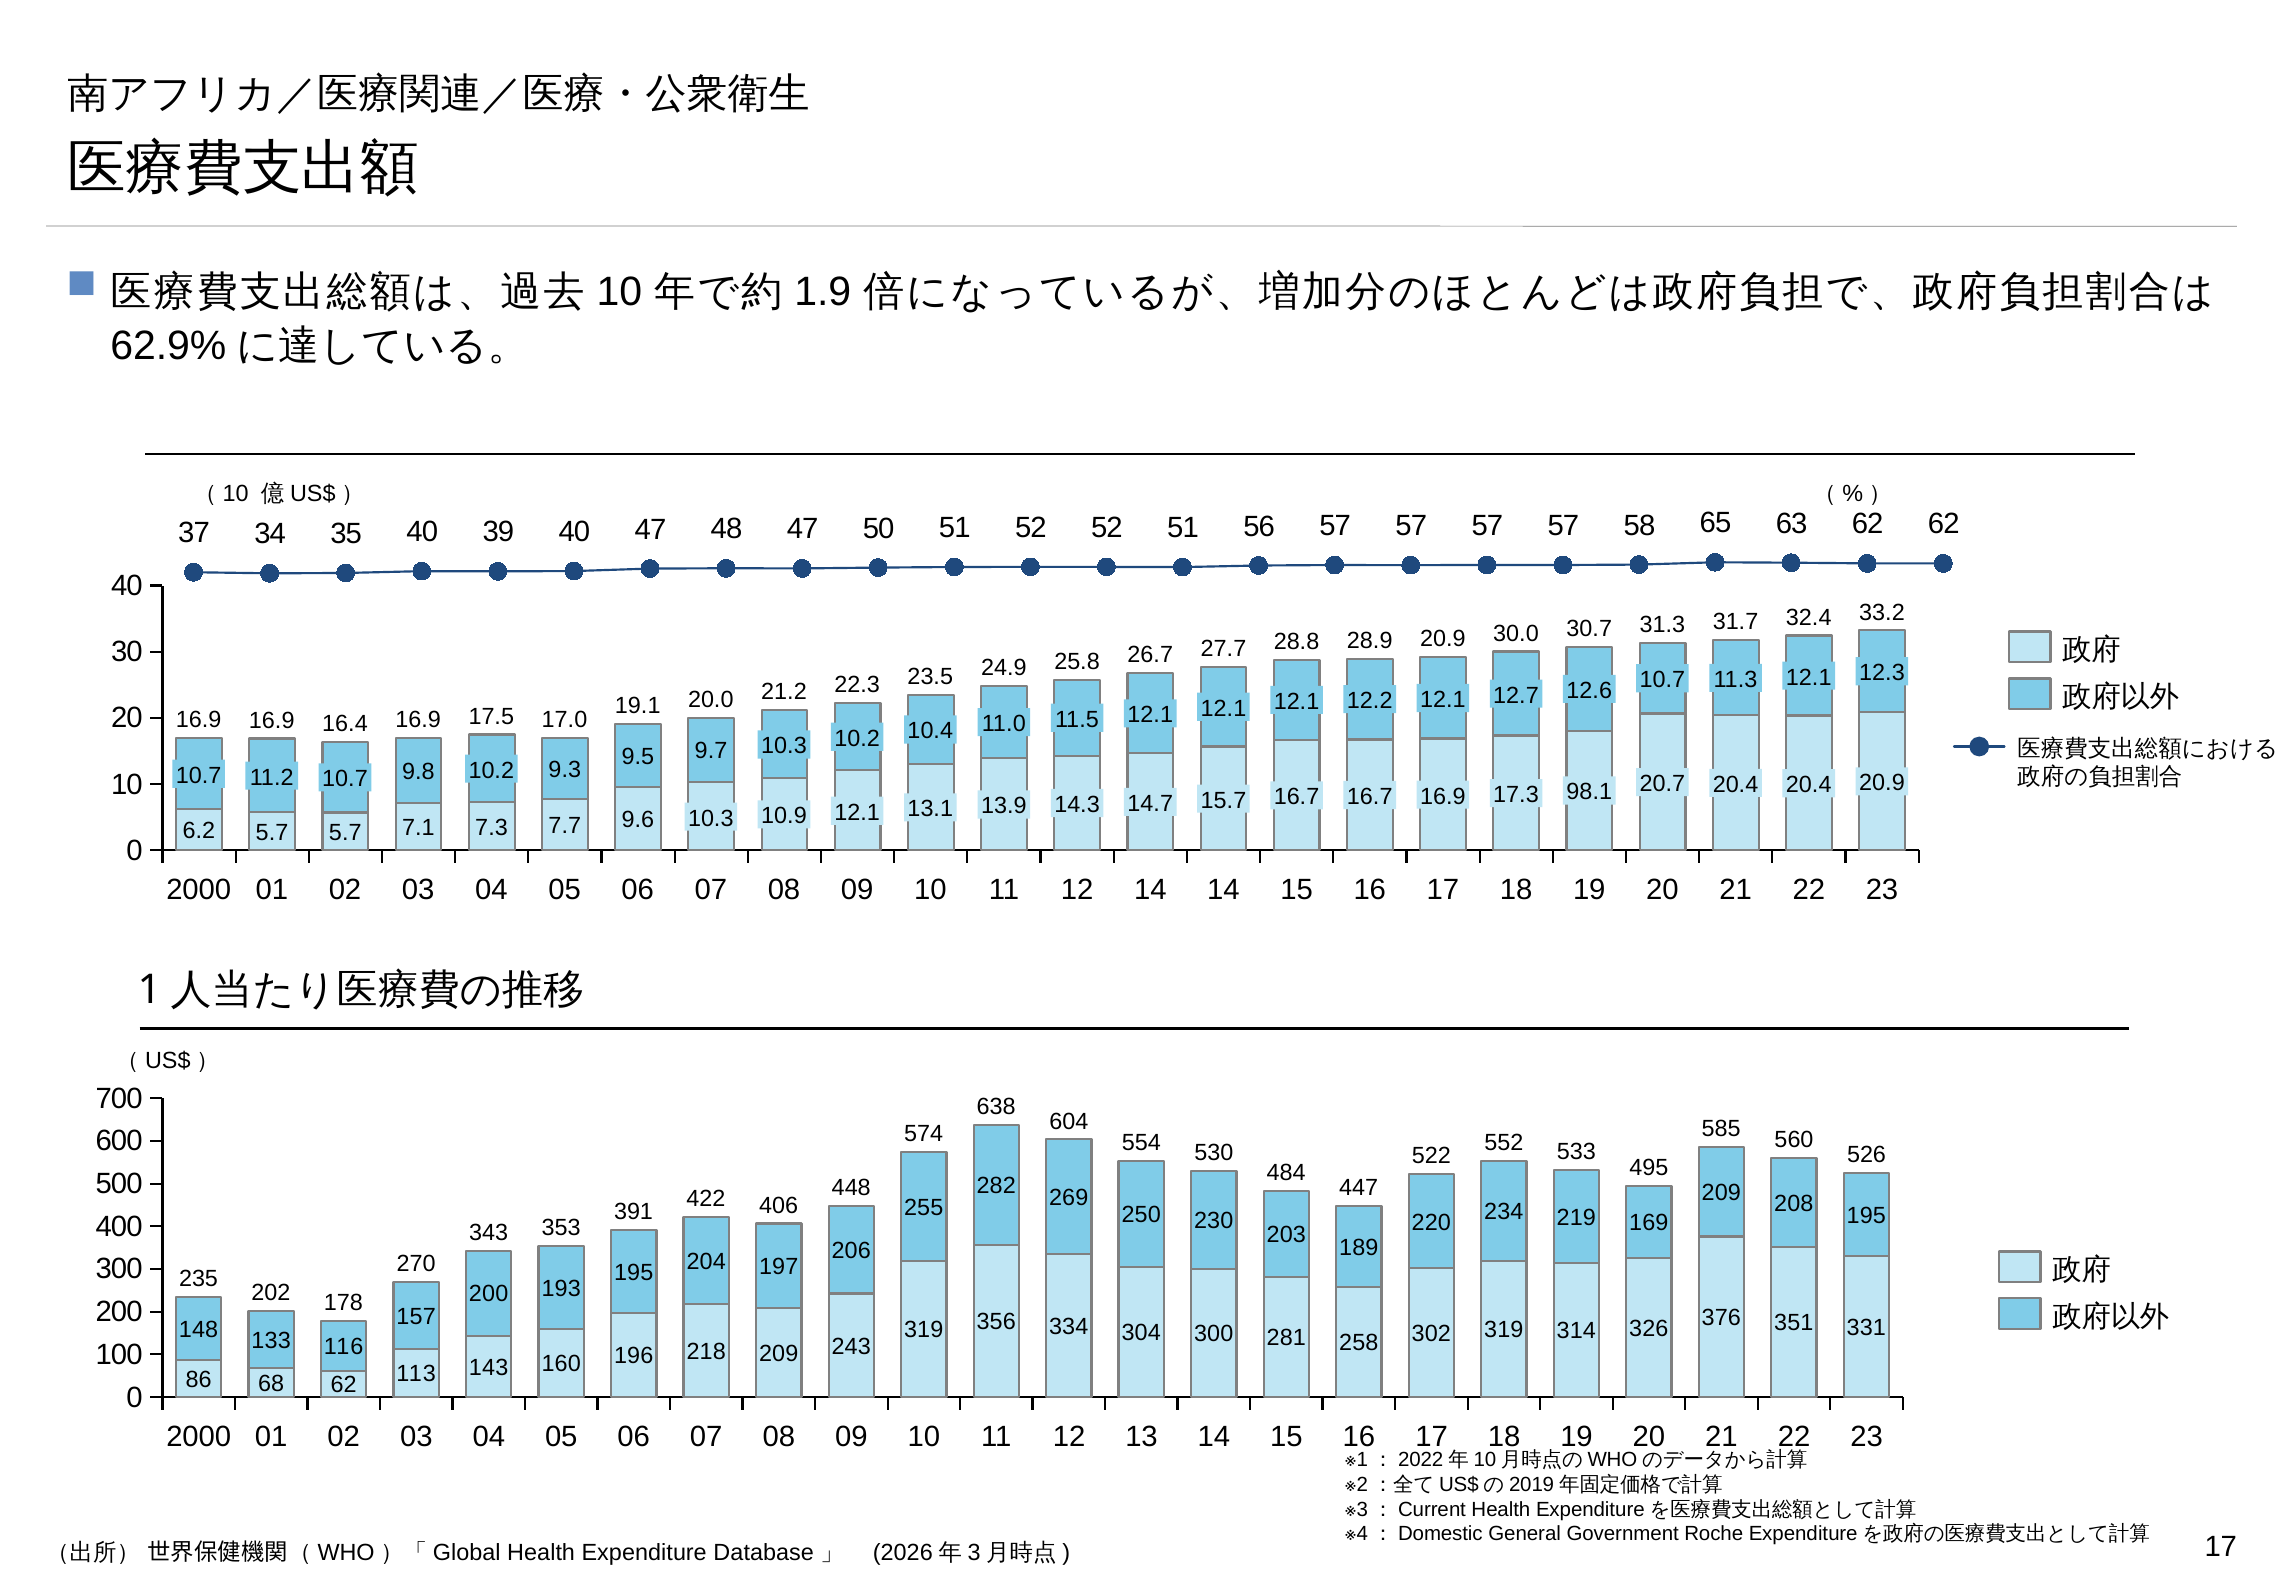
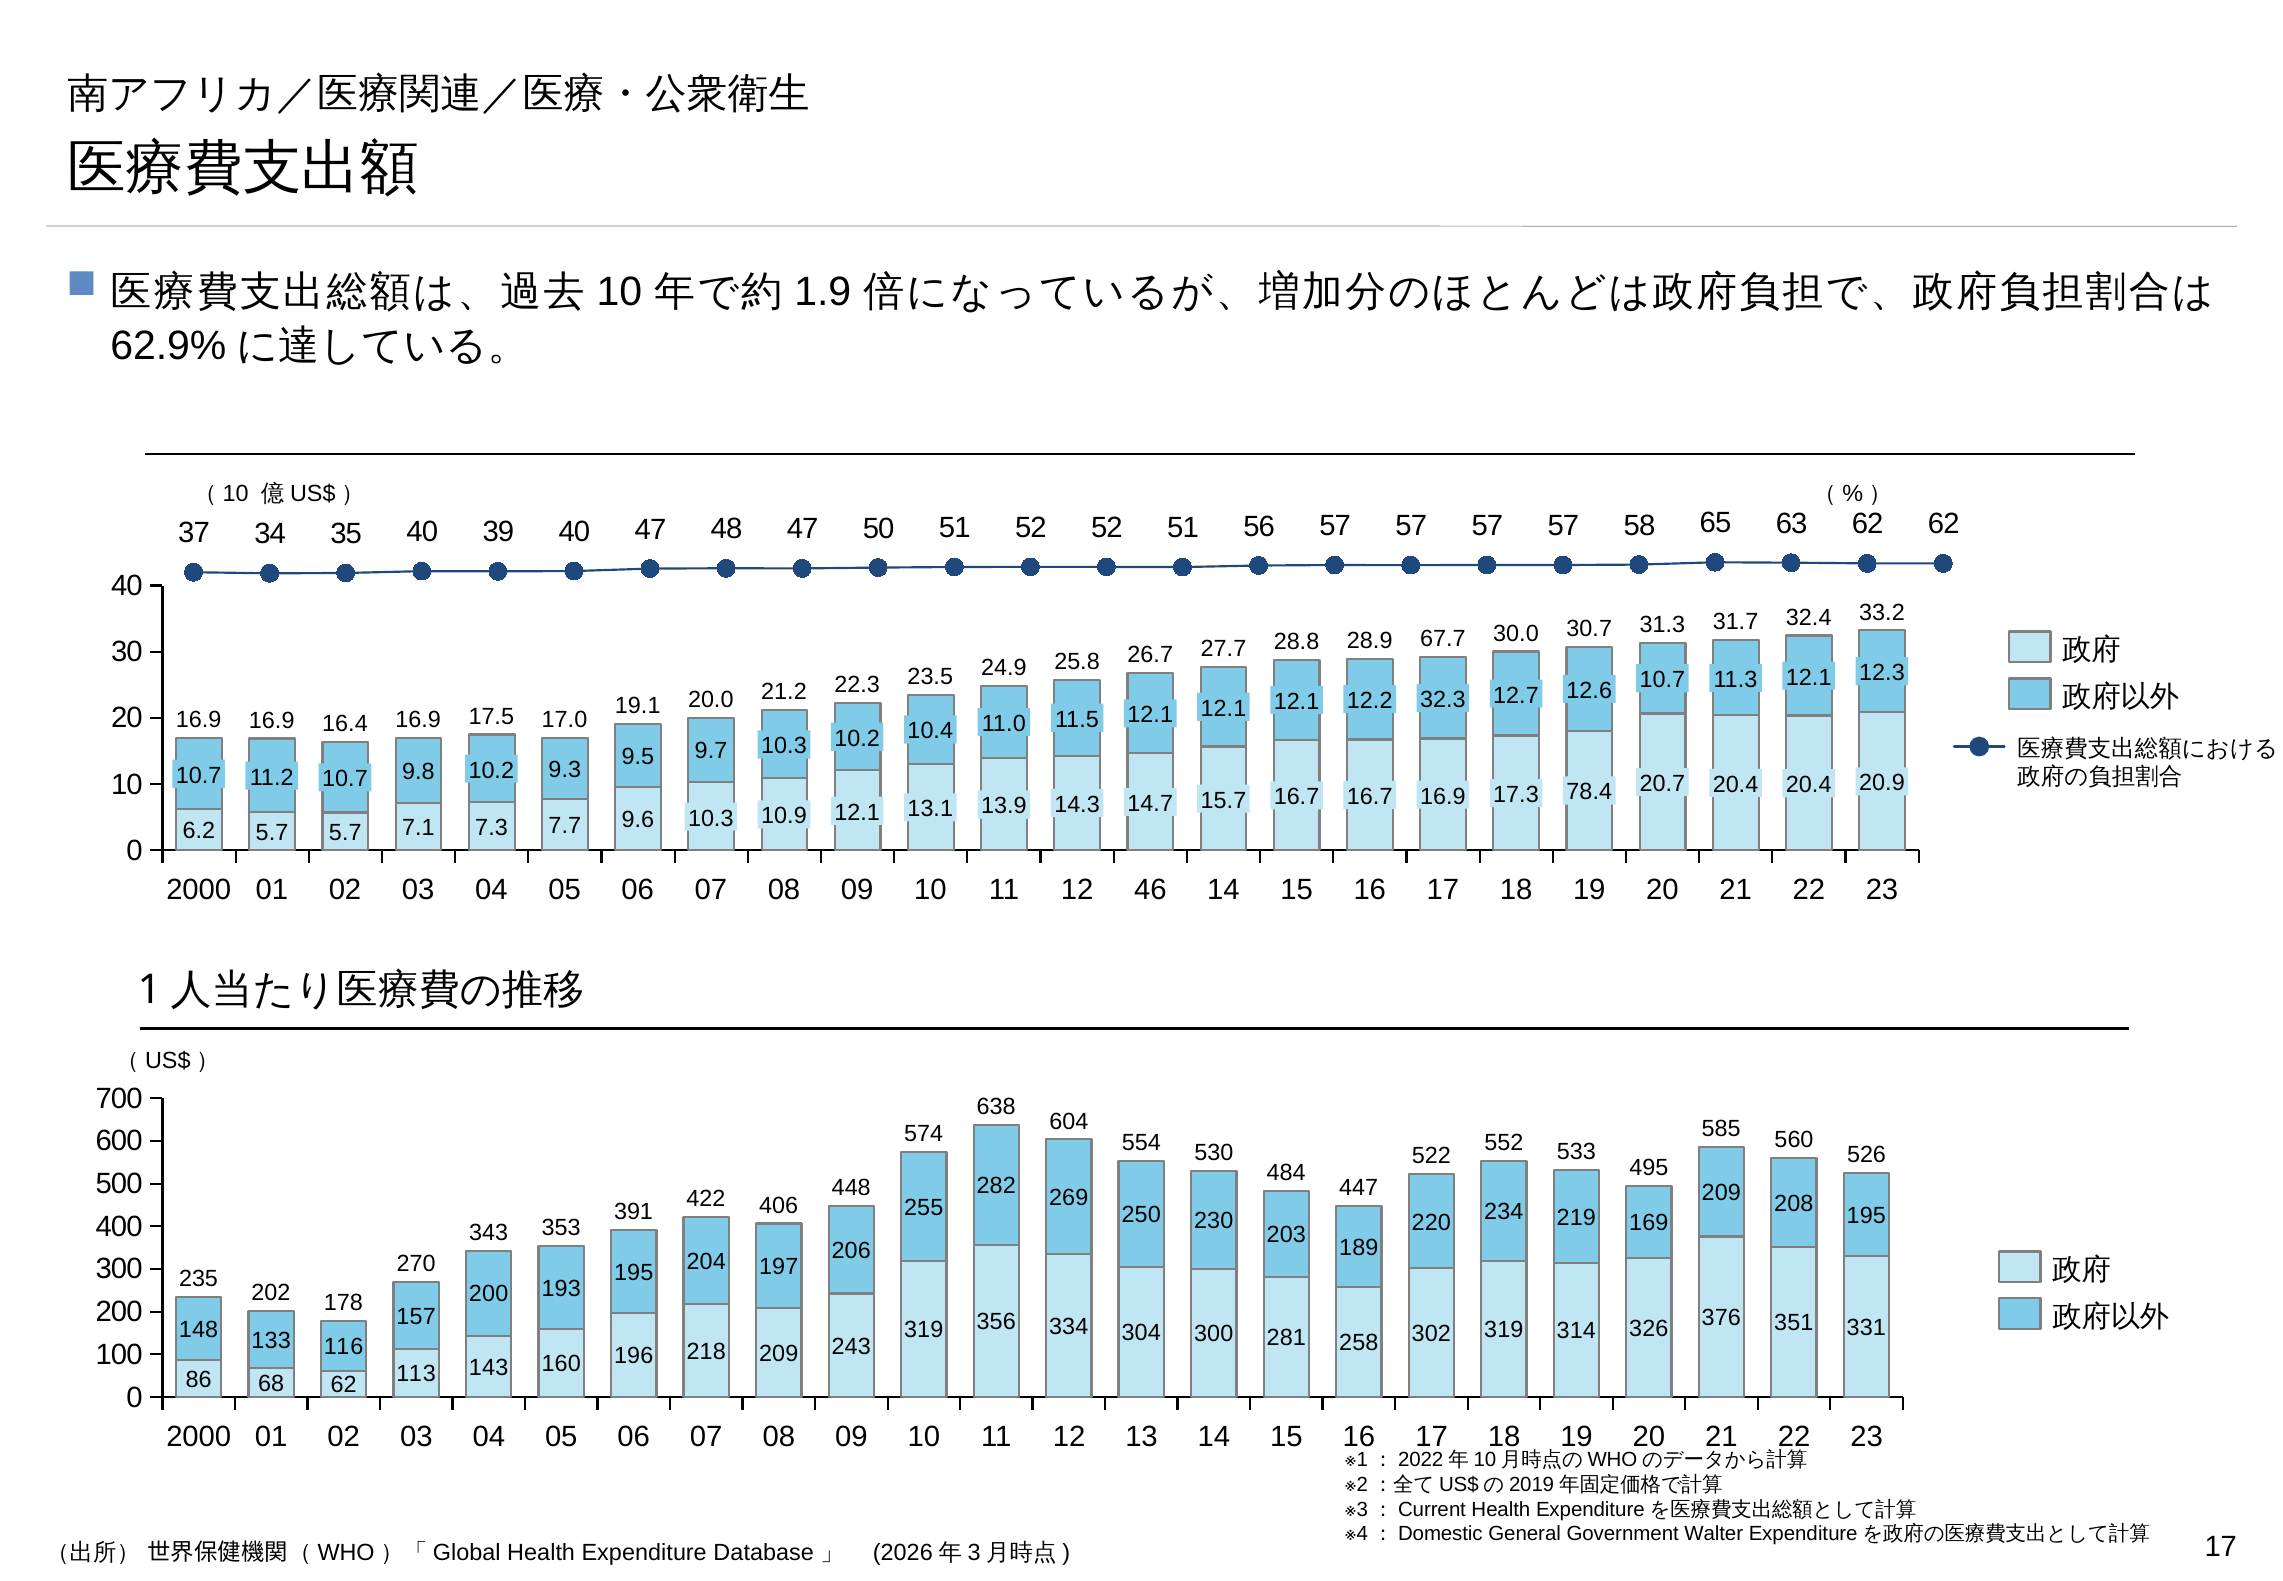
12.1 at (1443, 699): 12.1 -> 32.3
28.9 20.9: 20.9 -> 67.7
98.1: 98.1 -> 78.4
12 14: 14 -> 46
Roche: Roche -> Walter
